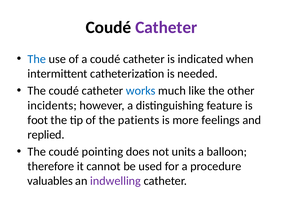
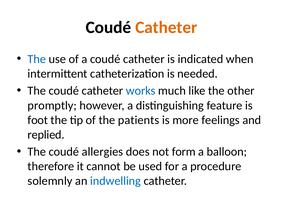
Catheter at (166, 27) colour: purple -> orange
incidents: incidents -> promptly
pointing: pointing -> allergies
units: units -> form
valuables: valuables -> solemnly
indwelling colour: purple -> blue
